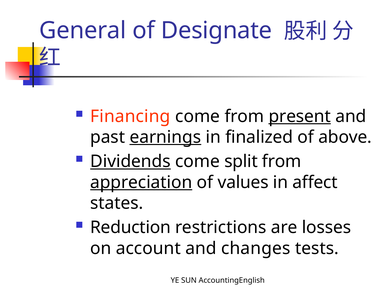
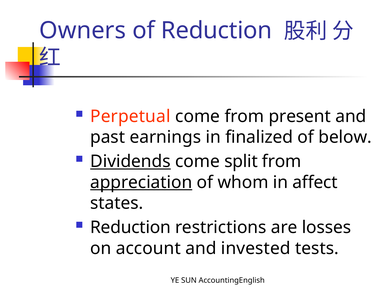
General: General -> Owners
of Designate: Designate -> Reduction
Financing: Financing -> Perpetual
present underline: present -> none
earnings underline: present -> none
above: above -> below
values: values -> whom
changes: changes -> invested
